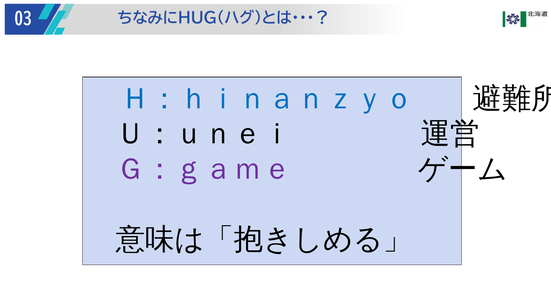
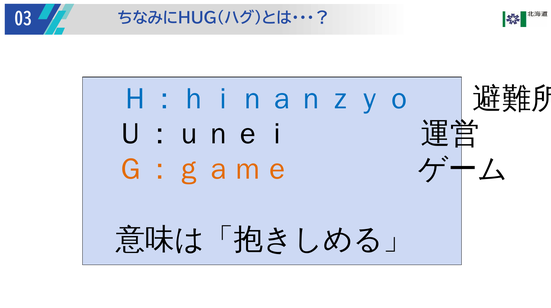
Ｇ：ｇａｍｅ colour: purple -> orange
